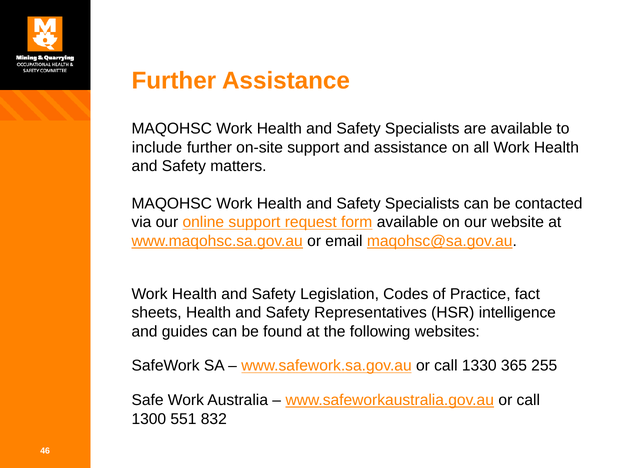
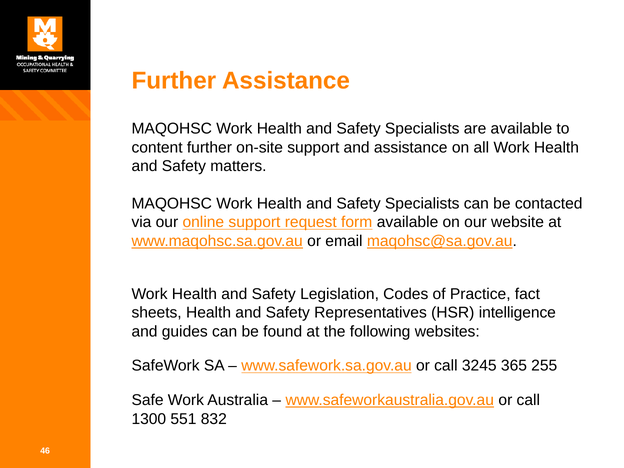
include: include -> content
1330: 1330 -> 3245
